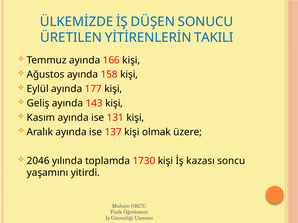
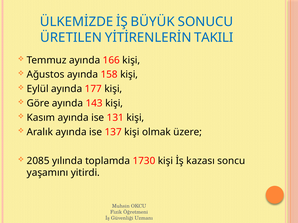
DÜŞEN: DÜŞEN -> BÜYÜK
Geliş: Geliş -> Göre
2046: 2046 -> 2085
